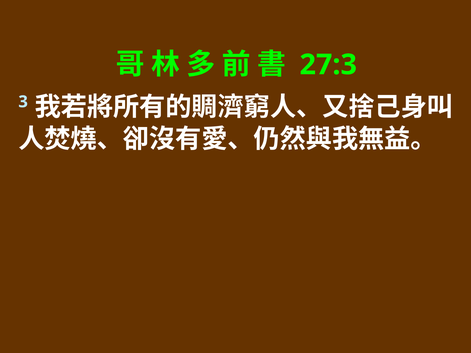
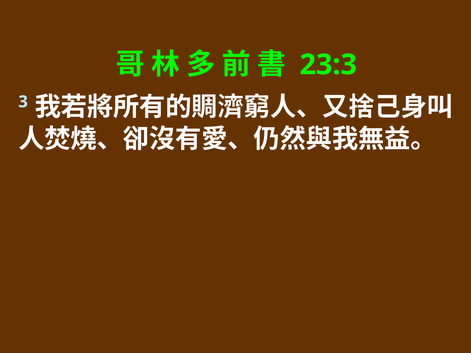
27:3: 27:3 -> 23:3
